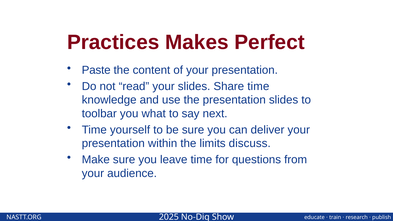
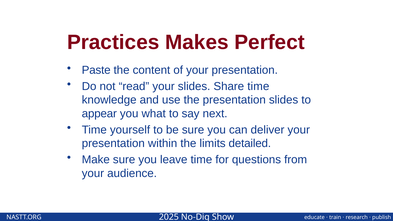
toolbar: toolbar -> appear
discuss: discuss -> detailed
